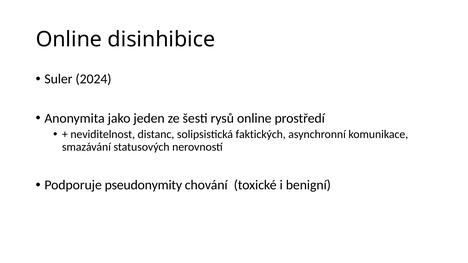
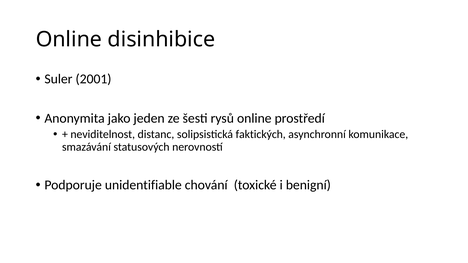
2024: 2024 -> 2001
pseudonymity: pseudonymity -> unidentifiable
